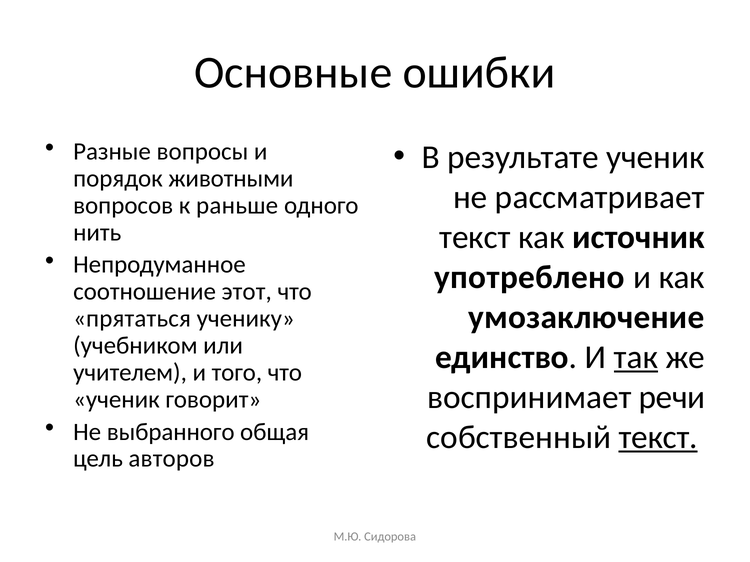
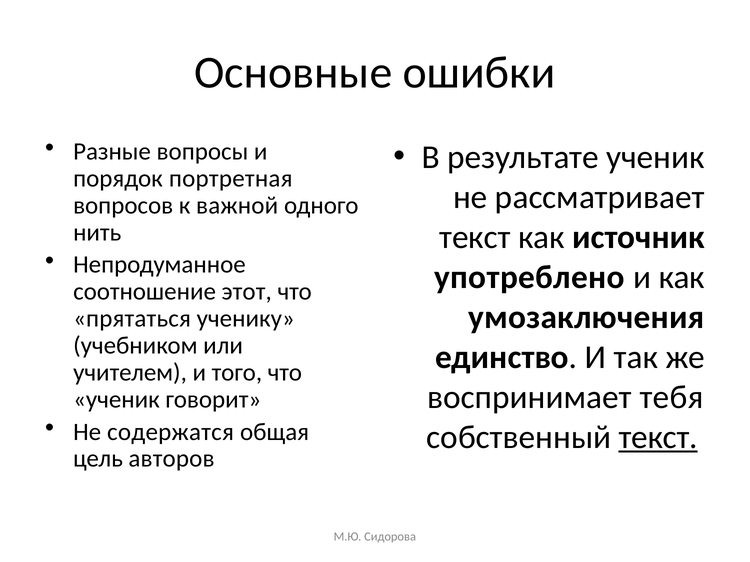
животными: животными -> портретная
раньше: раньше -> важной
умозаключение: умозаключение -> умозаключения
так underline: present -> none
речи: речи -> тебя
выбранного: выбранного -> содержатся
